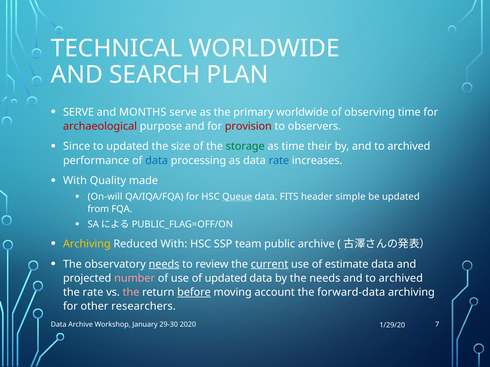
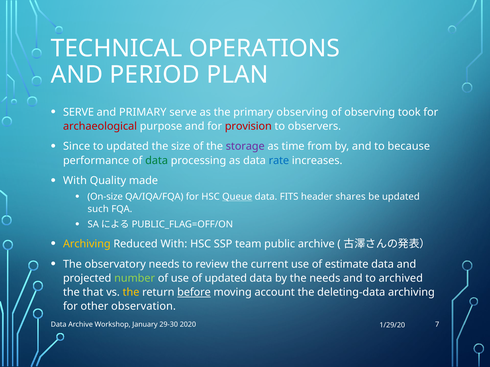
TECHNICAL WORLDWIDE: WORLDWIDE -> OPERATIONS
SEARCH: SEARCH -> PERIOD
and MONTHS: MONTHS -> PRIMARY
primary worldwide: worldwide -> observing
observing time: time -> took
storage colour: green -> purple
their: their -> from
by and to archived: archived -> because
data at (157, 161) colour: blue -> green
On-will: On-will -> On-size
simple: simple -> shares
from: from -> such
needs at (164, 264) underline: present -> none
current underline: present -> none
number colour: pink -> light green
the rate: rate -> that
the at (131, 293) colour: pink -> yellow
forward-data: forward-data -> deleting-data
researchers: researchers -> observation
